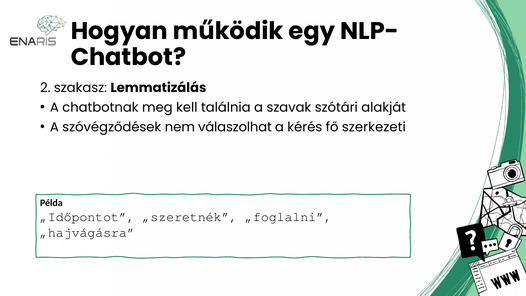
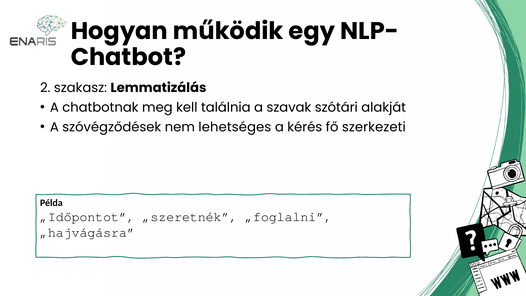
válaszolhat: válaszolhat -> lehetséges
